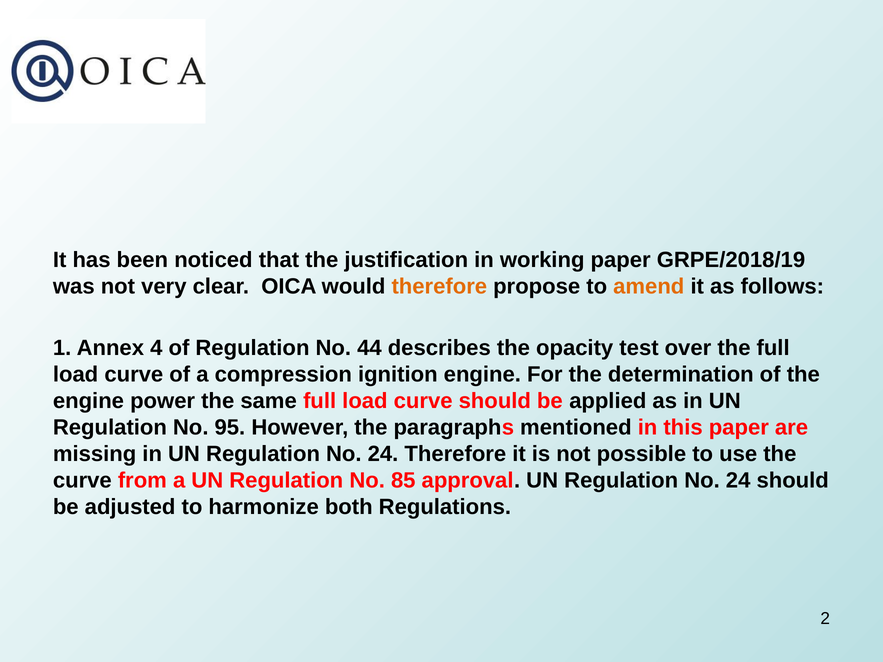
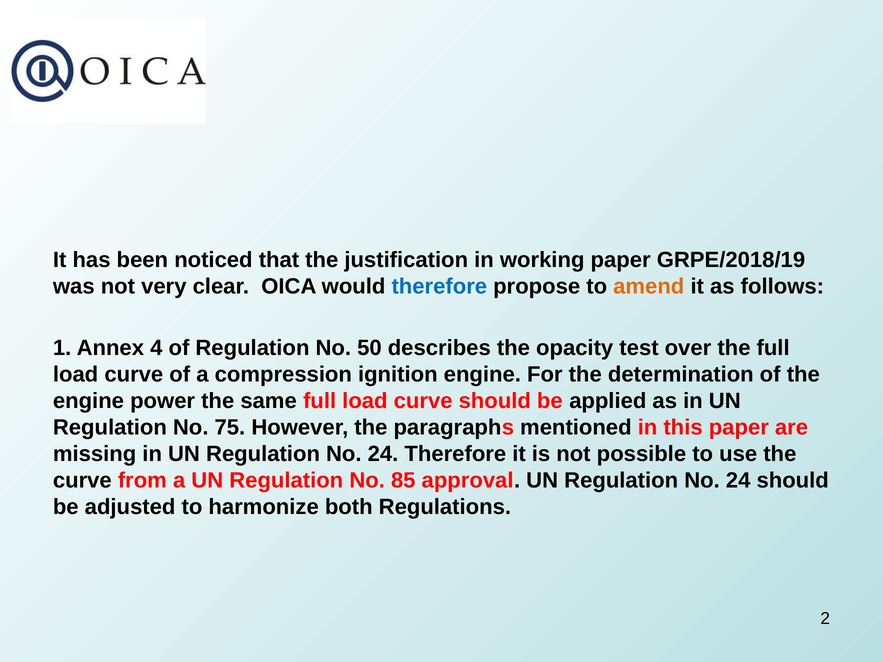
therefore at (439, 286) colour: orange -> blue
44: 44 -> 50
95: 95 -> 75
